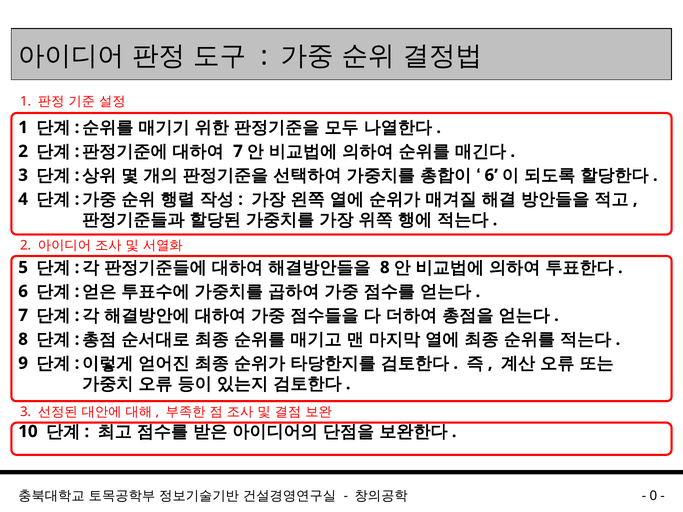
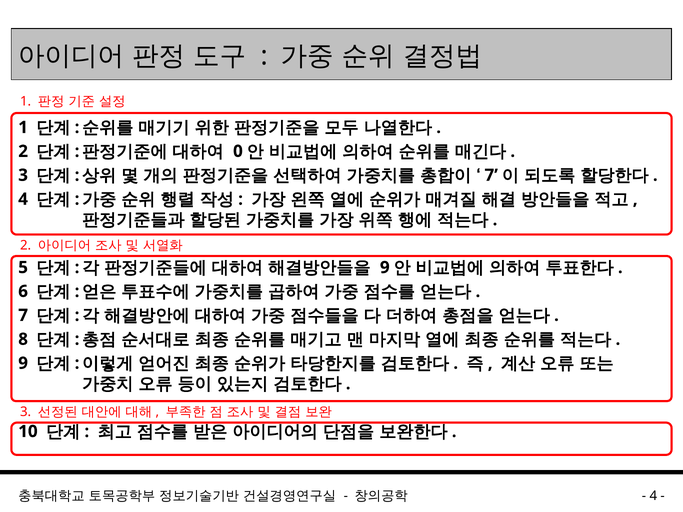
7 at (238, 151): 7 -> 0
6 at (491, 175): 6 -> 7
8 at (385, 268): 8 -> 9
0 at (653, 496): 0 -> 4
